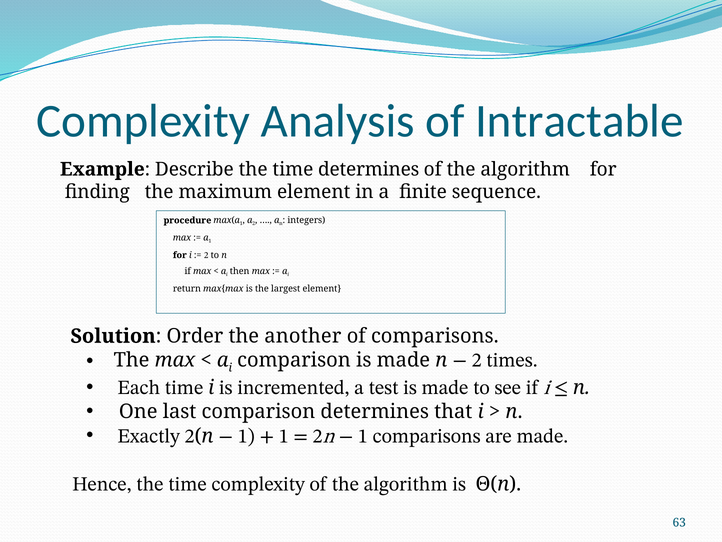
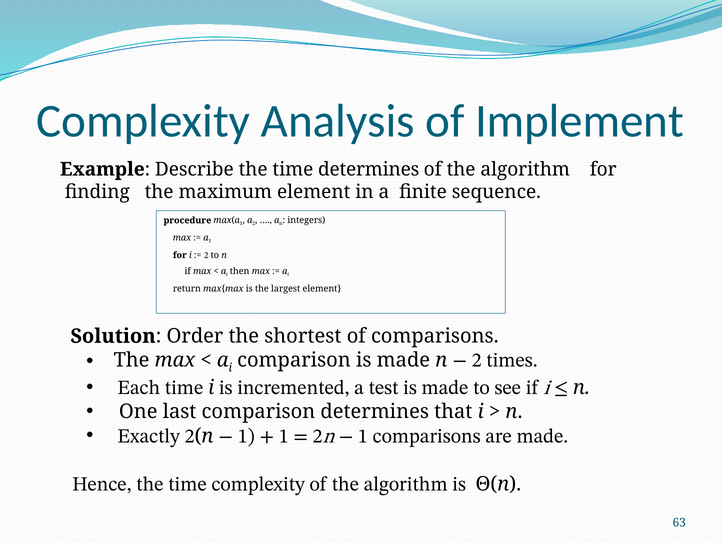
Intractable: Intractable -> Implement
another: another -> shortest
